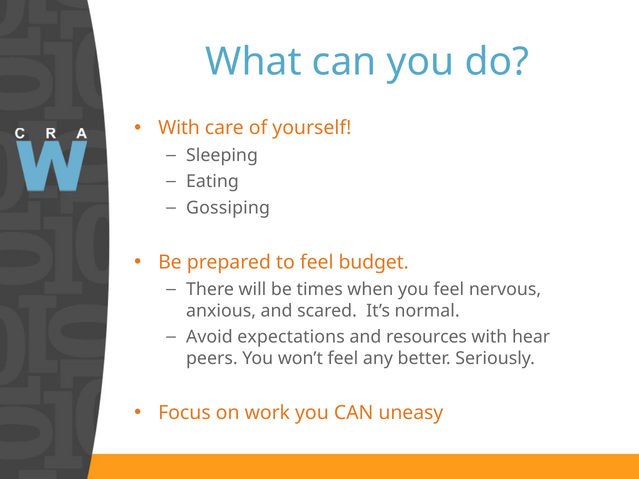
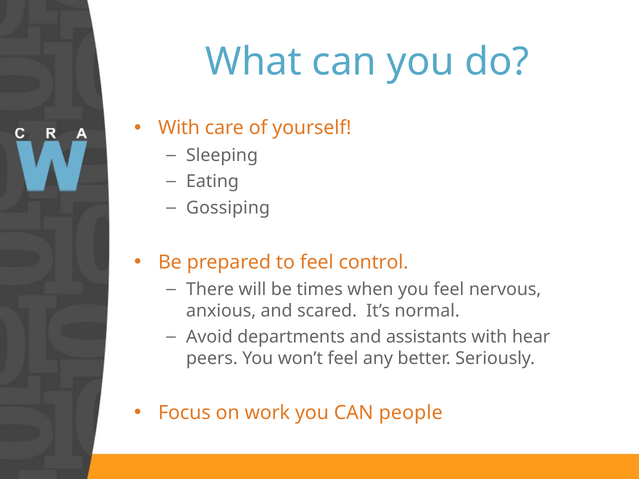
budget: budget -> control
expectations: expectations -> departments
resources: resources -> assistants
uneasy: uneasy -> people
